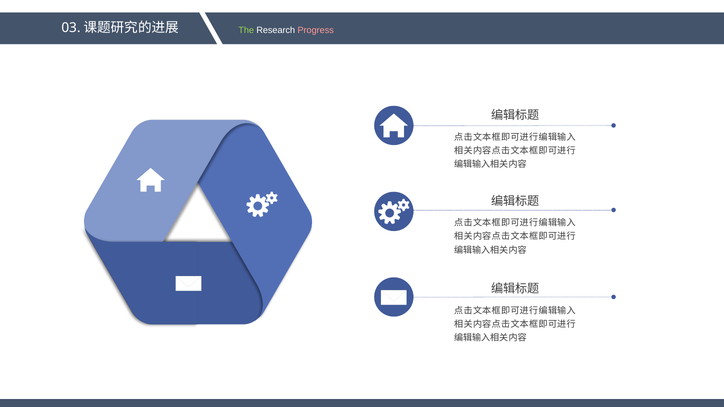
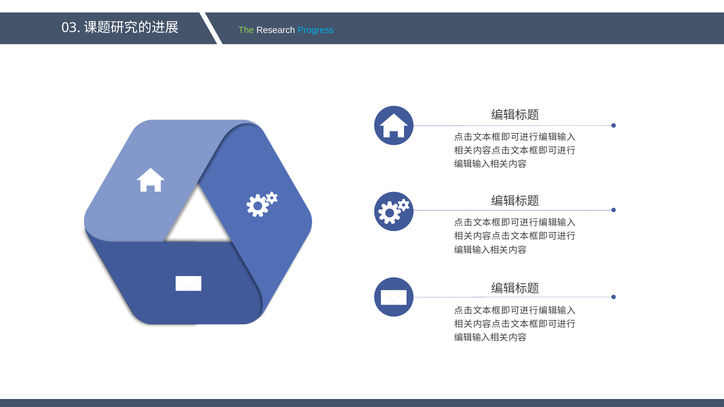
Progress colour: pink -> light blue
